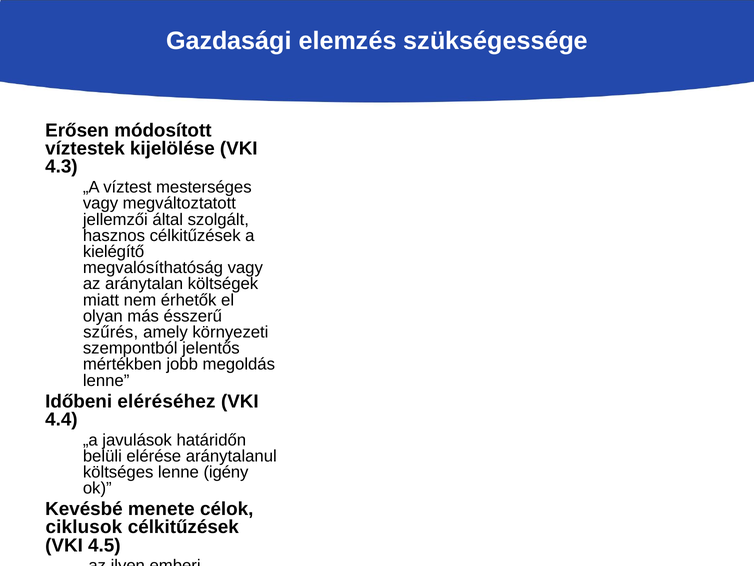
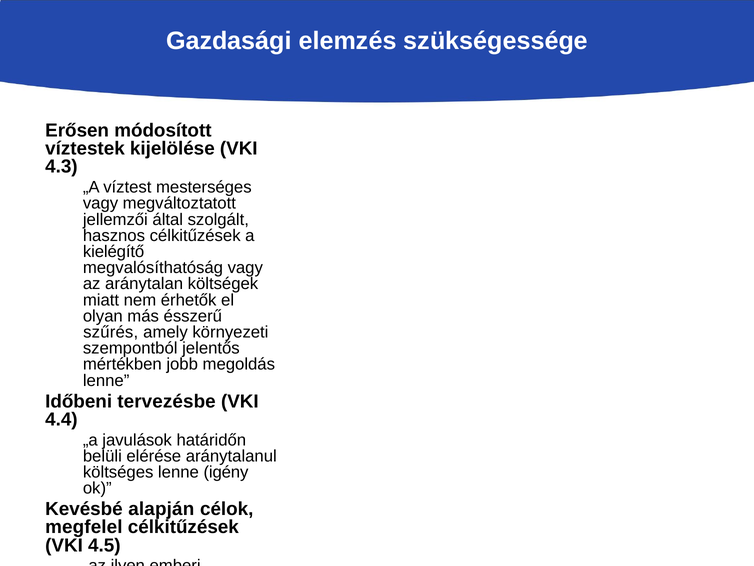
eléréséhez: eléréséhez -> tervezésbe
menete: menete -> alapján
ciklusok: ciklusok -> megfelel
